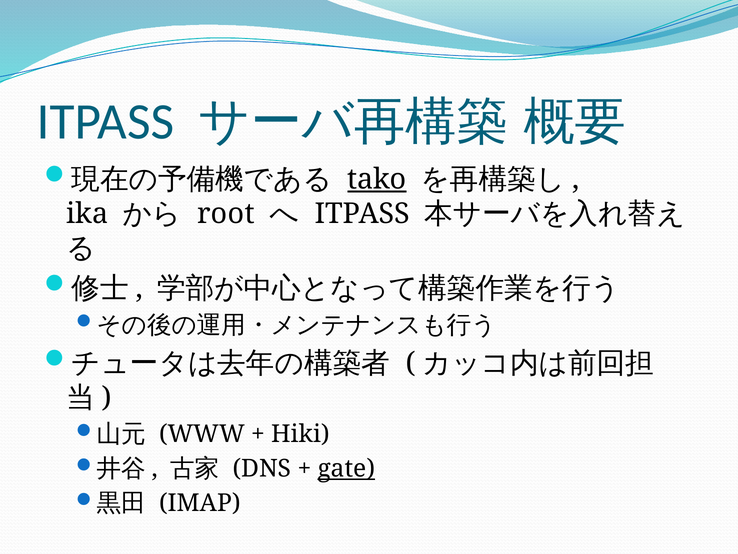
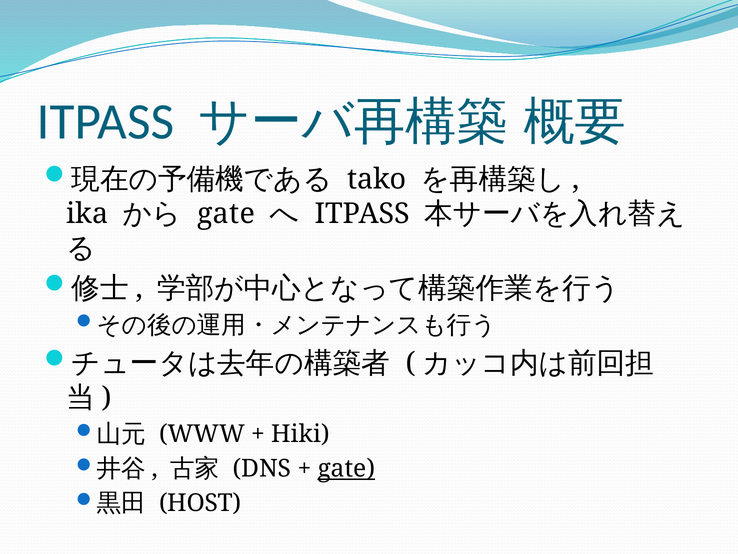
tako underline: present -> none
root at (226, 214): root -> gate
IMAP: IMAP -> HOST
